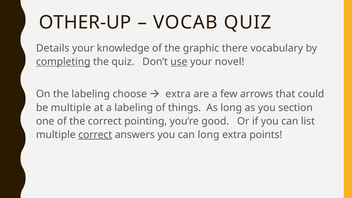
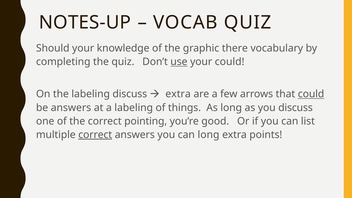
OTHER-UP: OTHER-UP -> NOTES-UP
Details: Details -> Should
completing underline: present -> none
your novel: novel -> could
labeling choose: choose -> discuss
could at (311, 94) underline: none -> present
be multiple: multiple -> answers
you section: section -> discuss
